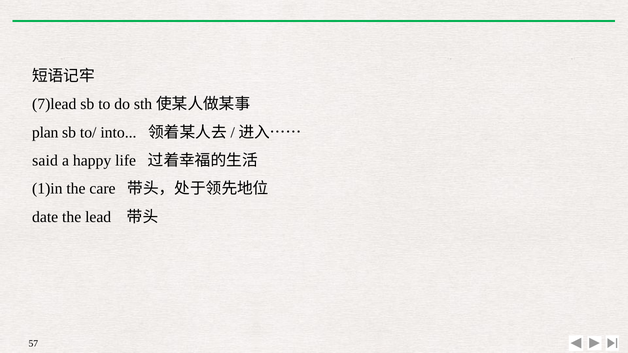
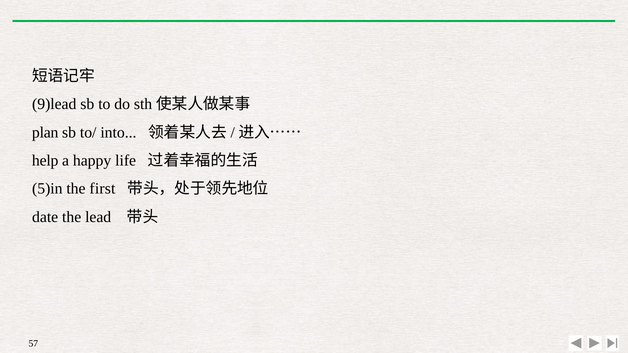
7)lead: 7)lead -> 9)lead
said: said -> help
1)in: 1)in -> 5)in
care: care -> first
